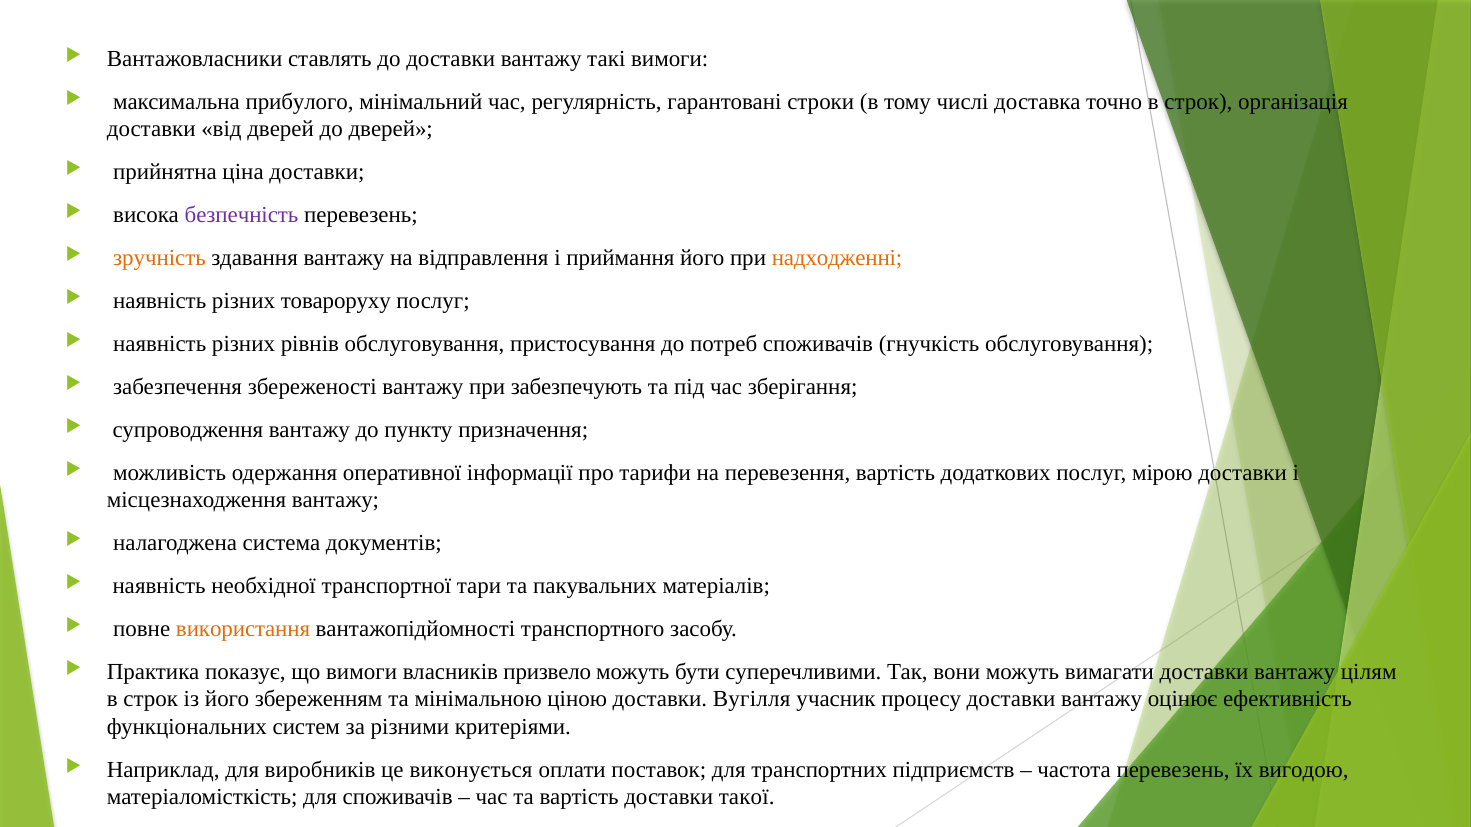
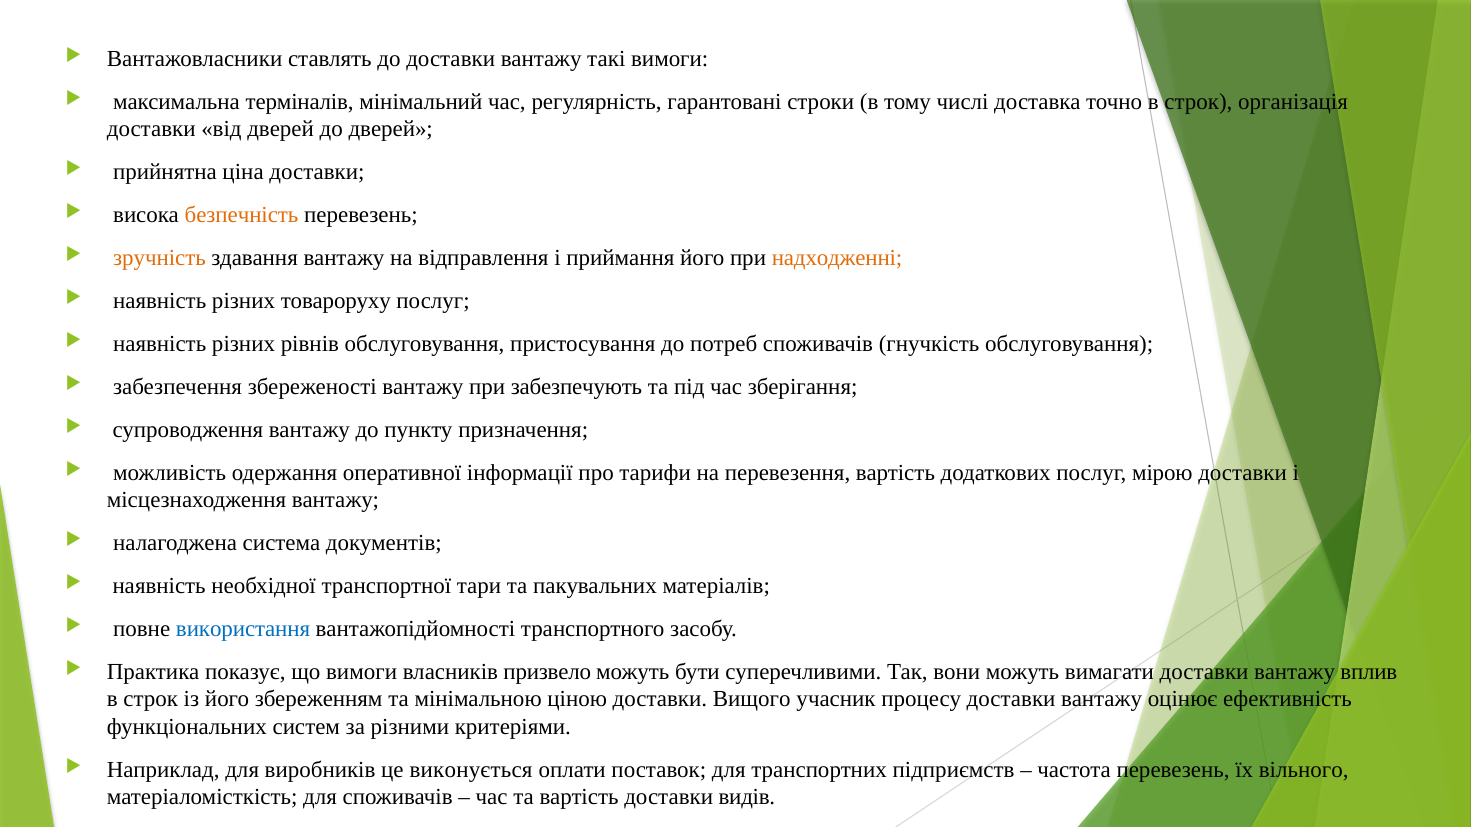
прибулого: прибулого -> терміналів
безпечність colour: purple -> orange
використання colour: orange -> blue
цілям: цілям -> вплив
Вугілля: Вугілля -> Вищого
вигодою: вигодою -> вільного
такої: такої -> видів
